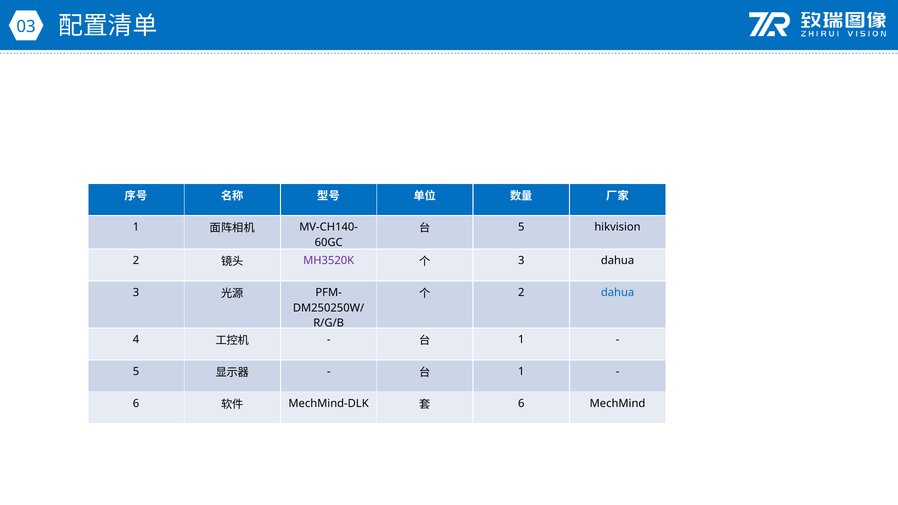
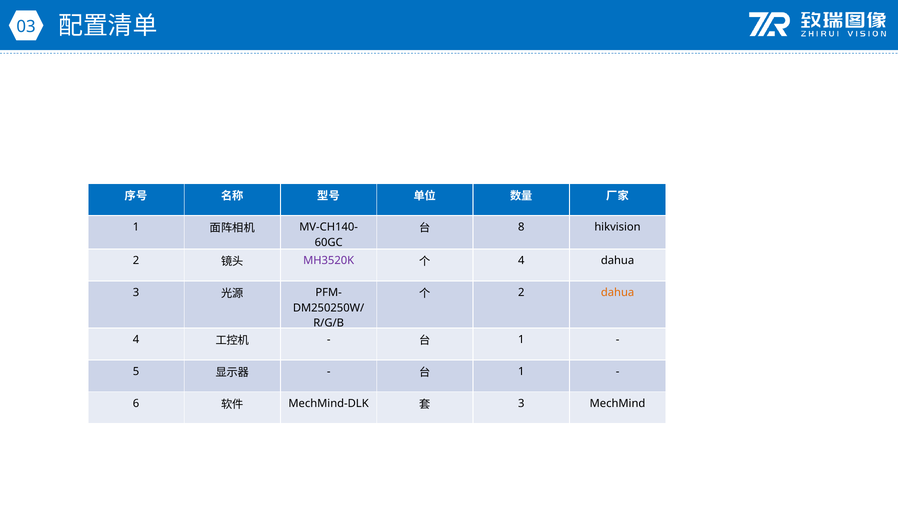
5 at (521, 227): 5 -> 8
3 at (521, 261): 3 -> 4
dahua at (618, 293) colour: blue -> orange
6 at (521, 403): 6 -> 3
